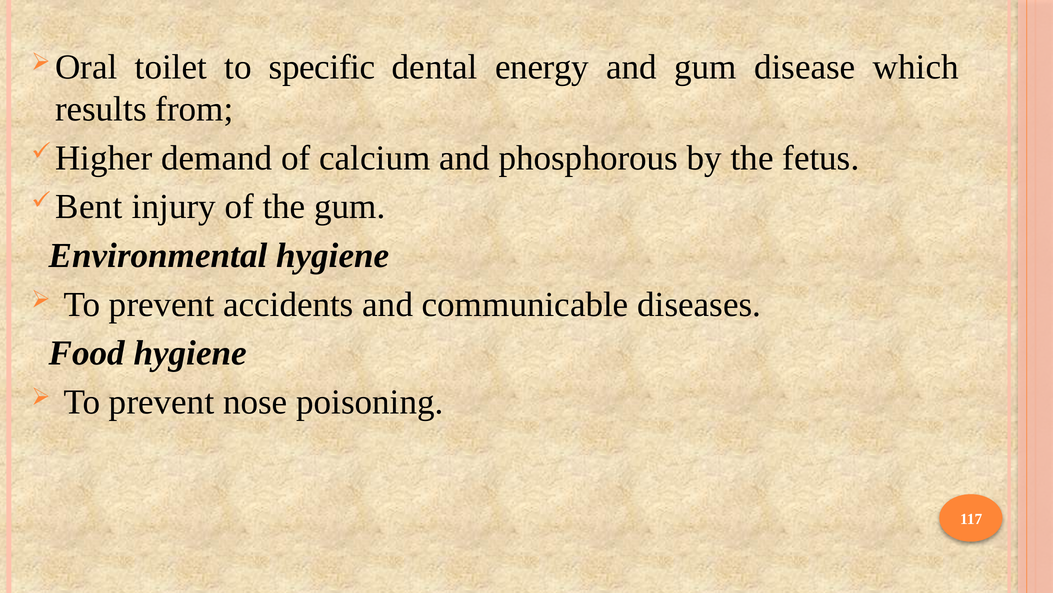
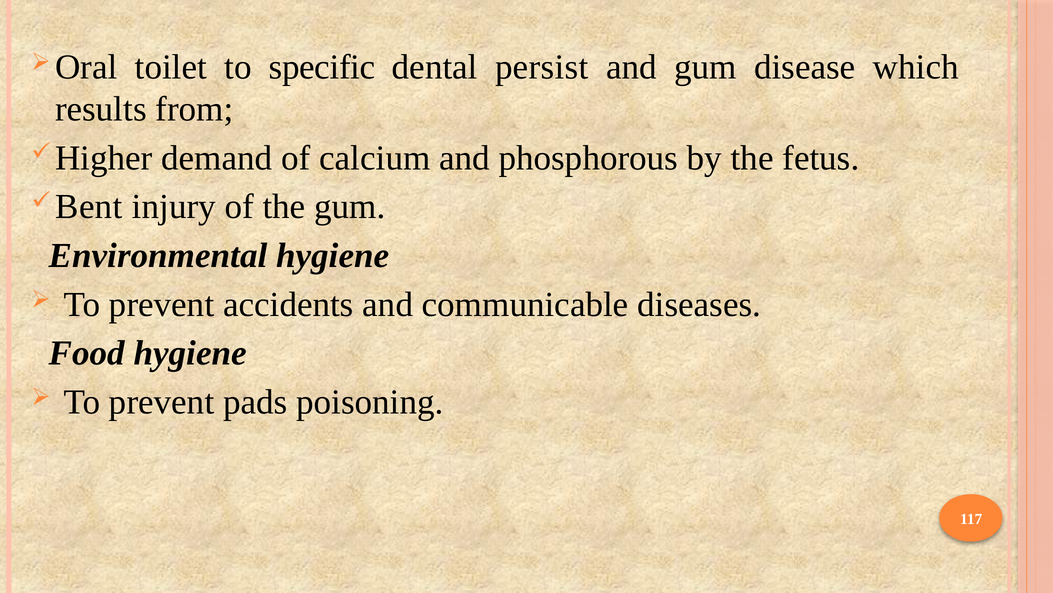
energy: energy -> persist
nose: nose -> pads
